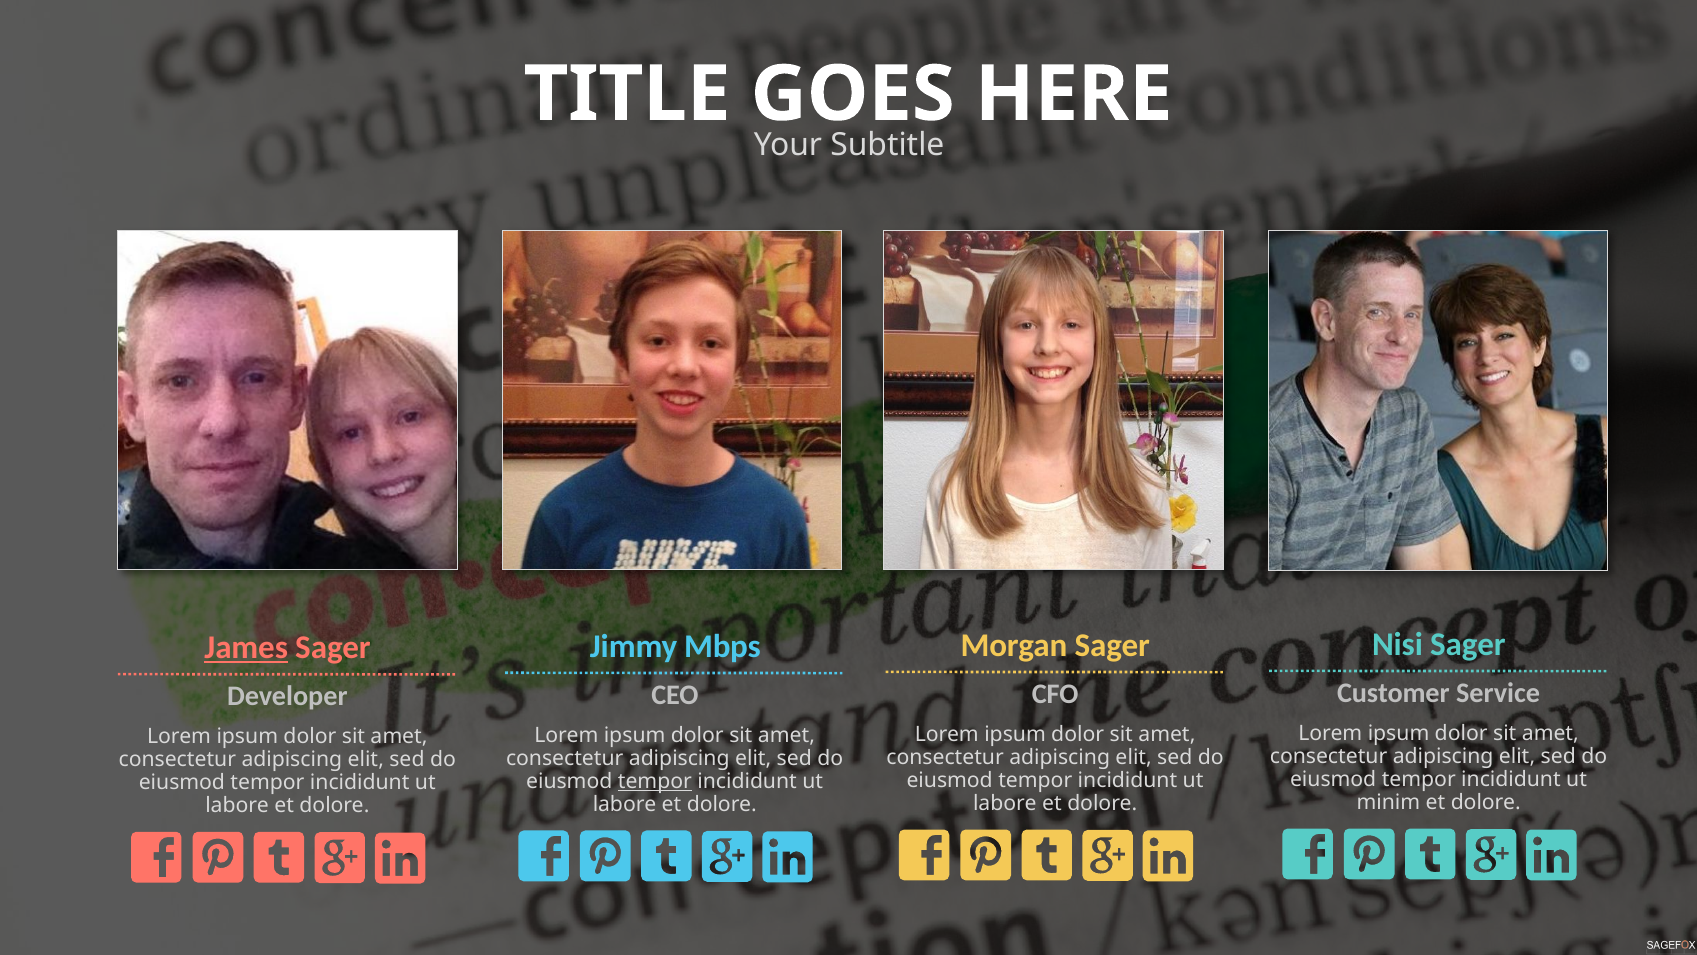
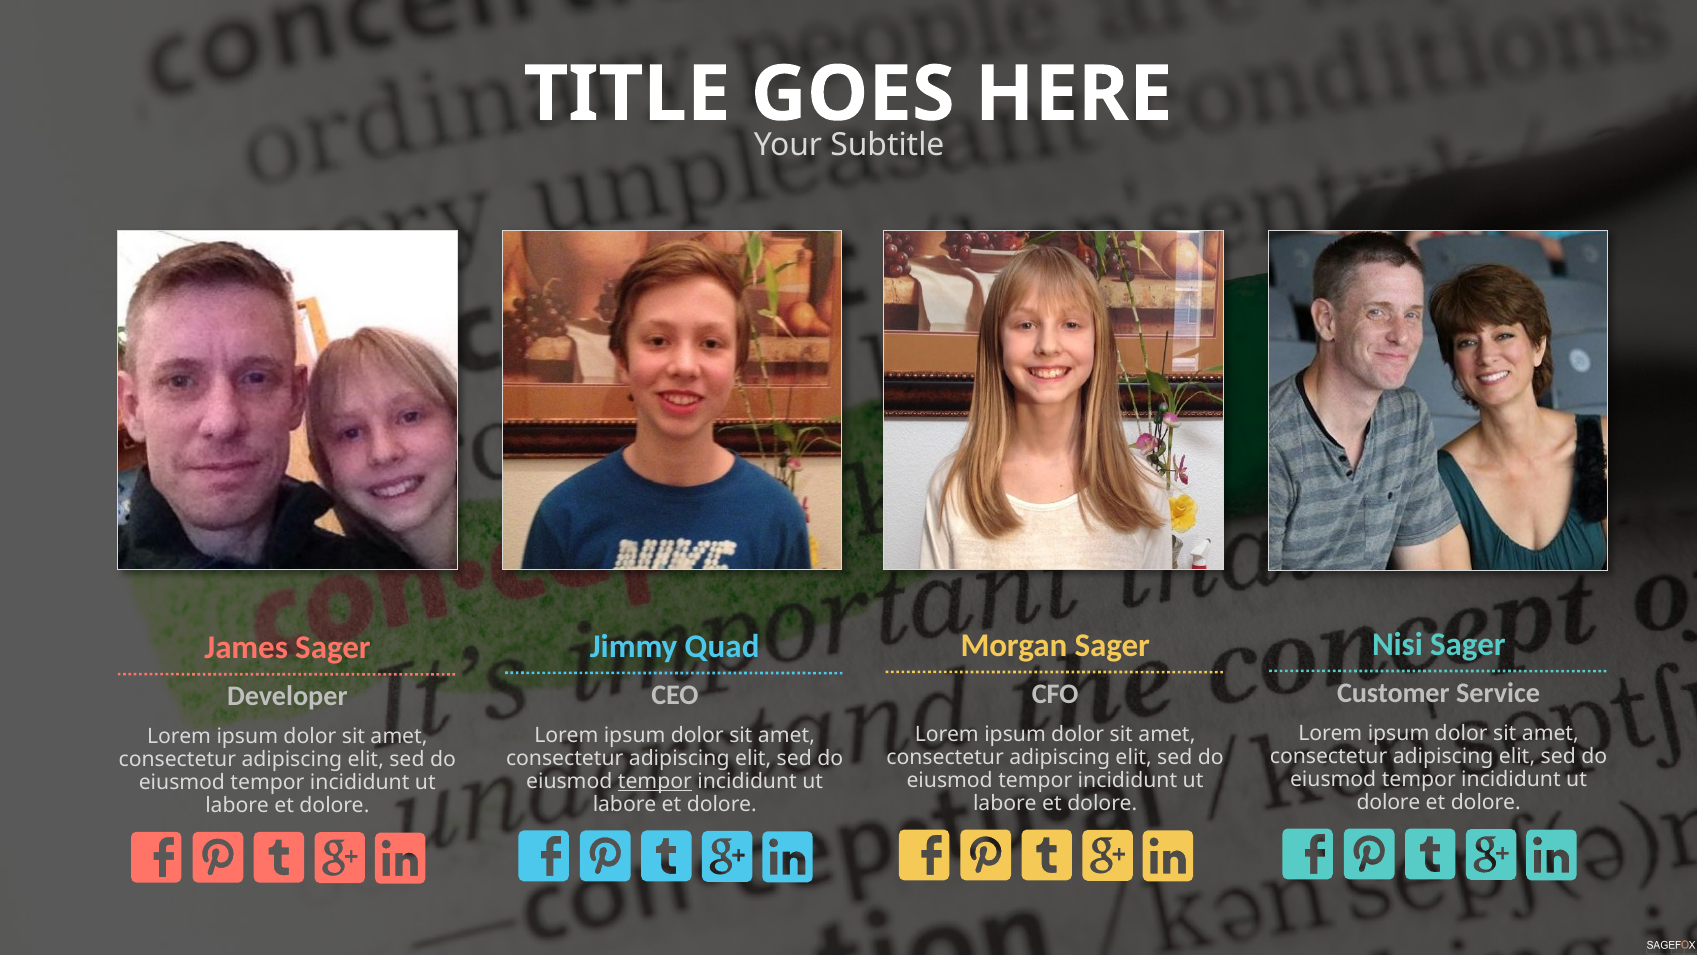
Mbps: Mbps -> Quad
James underline: present -> none
minim at (1388, 802): minim -> dolore
